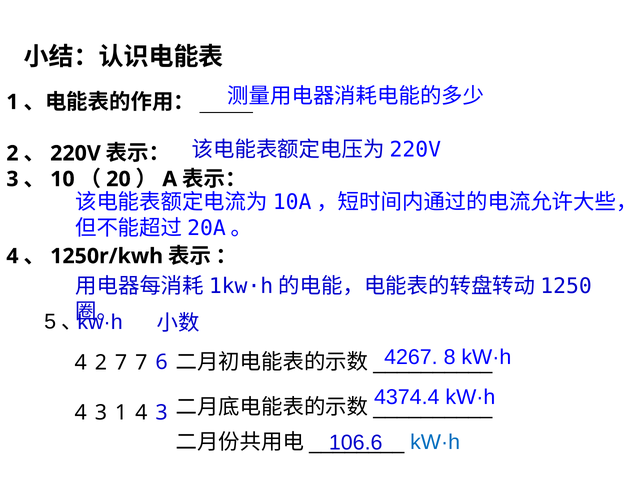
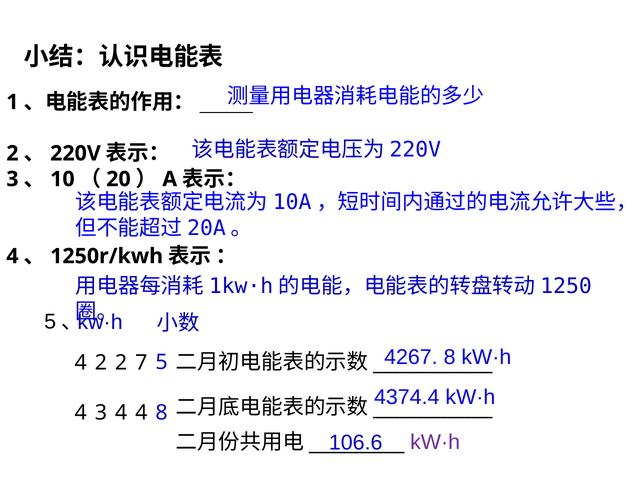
2 7: 7 -> 2
6: 6 -> 5
3 1: 1 -> 4
3 at (162, 413): 3 -> 8
kW·h at (435, 443) colour: blue -> purple
